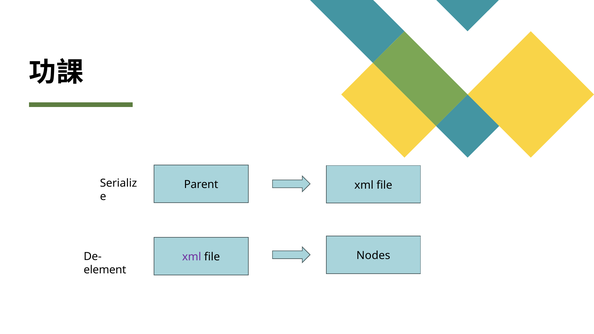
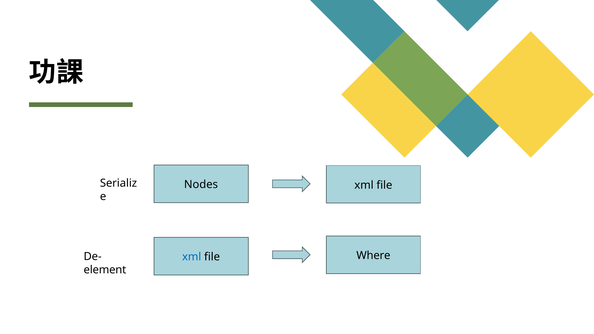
Parent: Parent -> Nodes
xml at (192, 257) colour: purple -> blue
Nodes: Nodes -> Where
